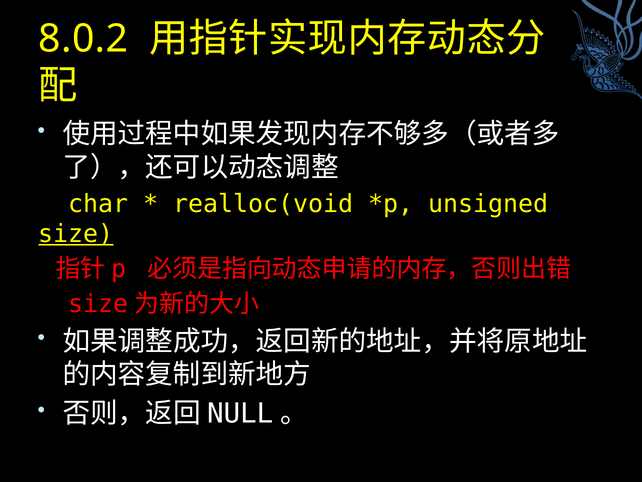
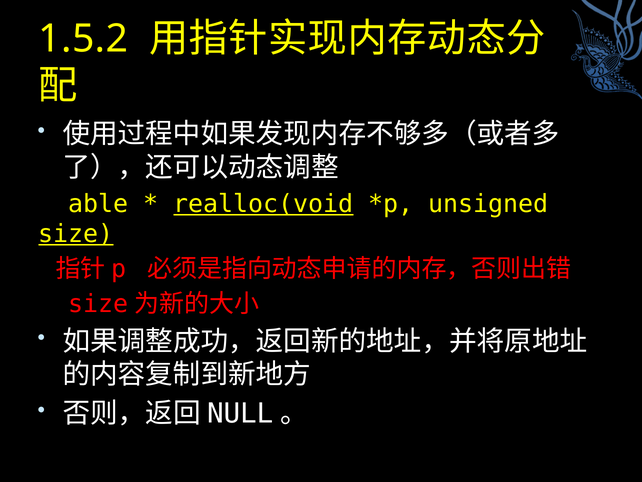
8.0.2: 8.0.2 -> 1.5.2
char: char -> able
realloc(void underline: none -> present
